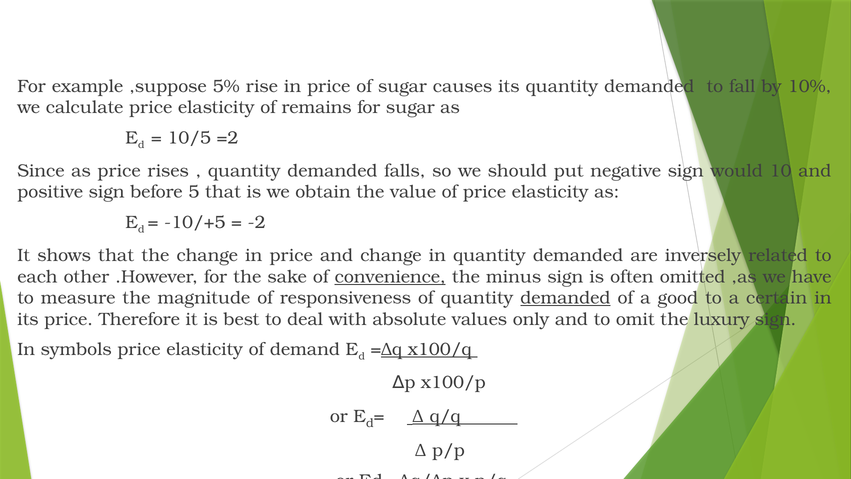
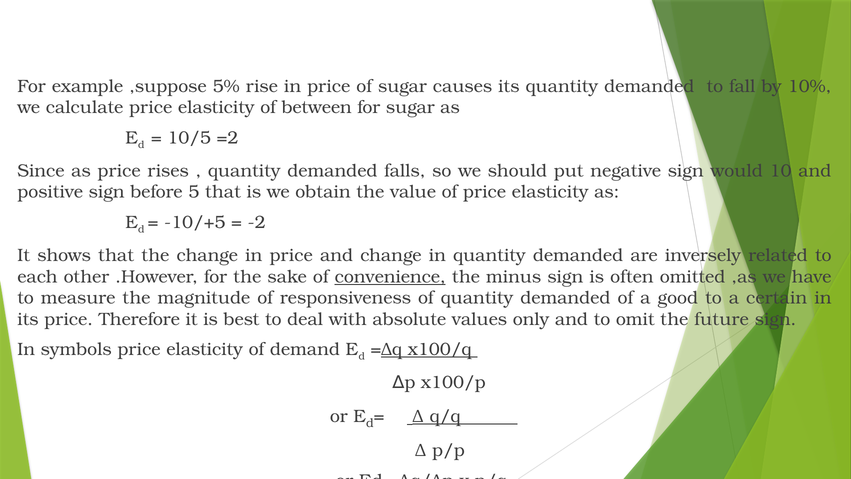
remains: remains -> between
demanded at (565, 298) underline: present -> none
luxury: luxury -> future
